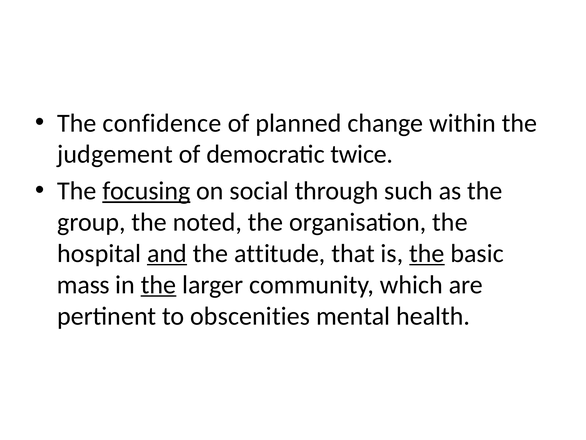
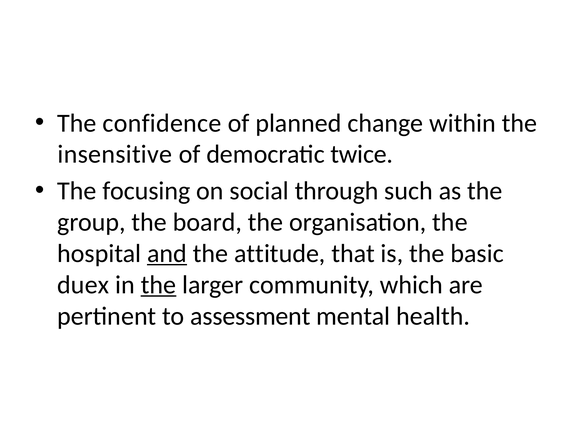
judgement: judgement -> insensitive
focusing underline: present -> none
noted: noted -> board
the at (427, 253) underline: present -> none
mass: mass -> duex
obscenities: obscenities -> assessment
